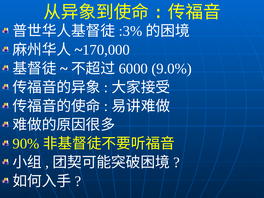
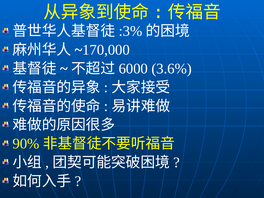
9.0%: 9.0% -> 3.6%
